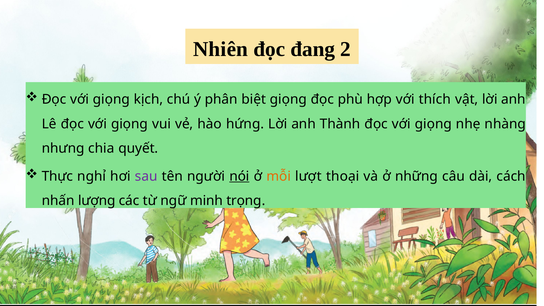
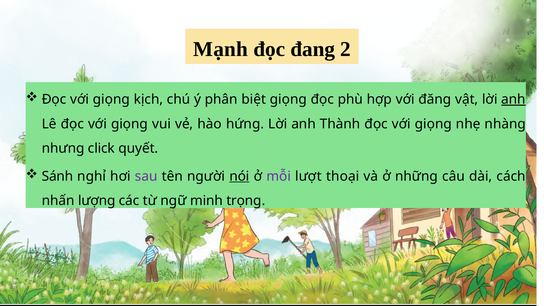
Nhiên: Nhiên -> Mạnh
thích: thích -> đăng
anh at (514, 99) underline: none -> present
chia: chia -> click
Thực: Thực -> Sánh
mỗi colour: orange -> purple
